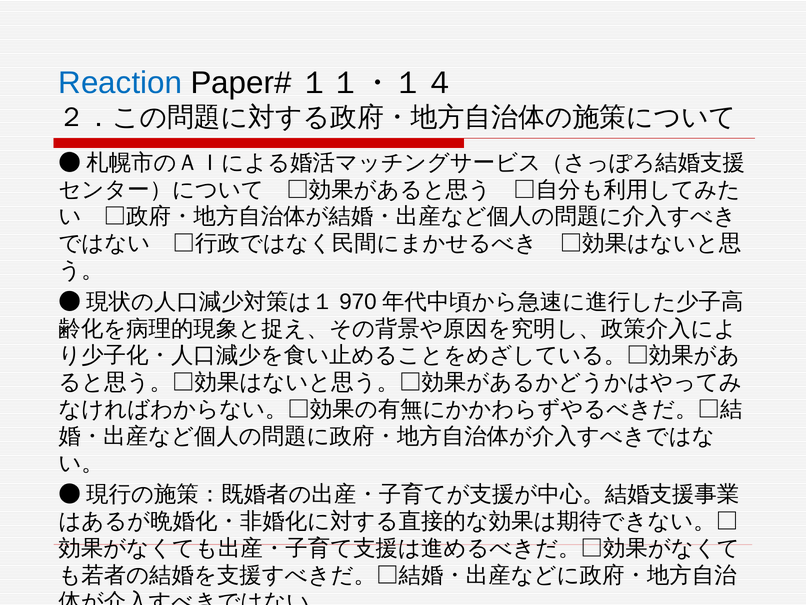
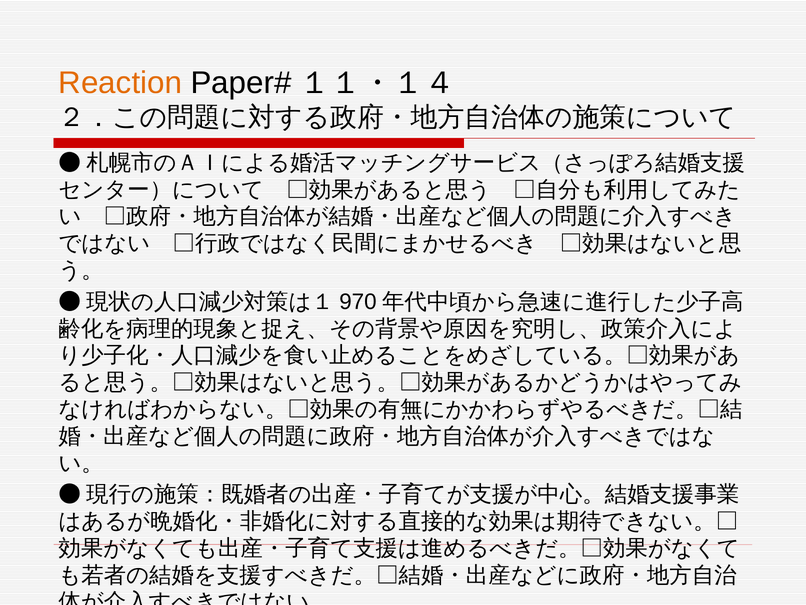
Reaction colour: blue -> orange
